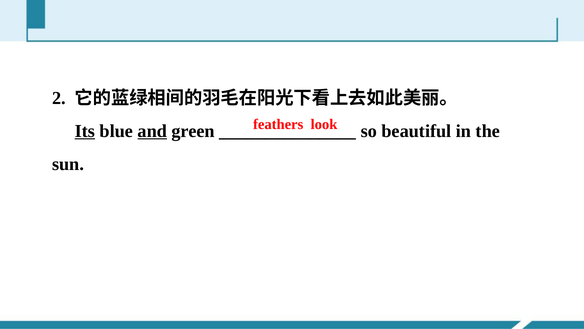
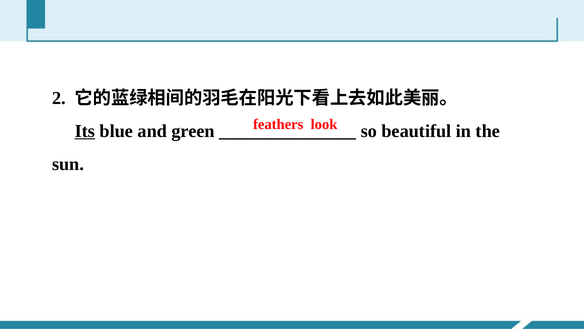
and underline: present -> none
